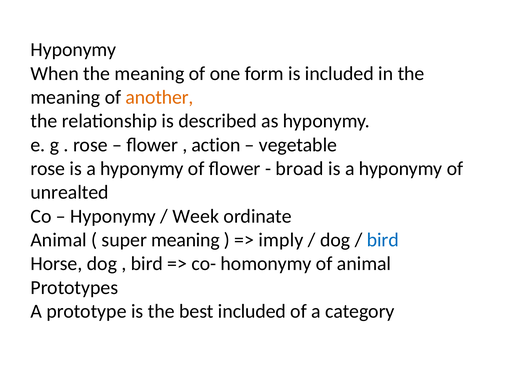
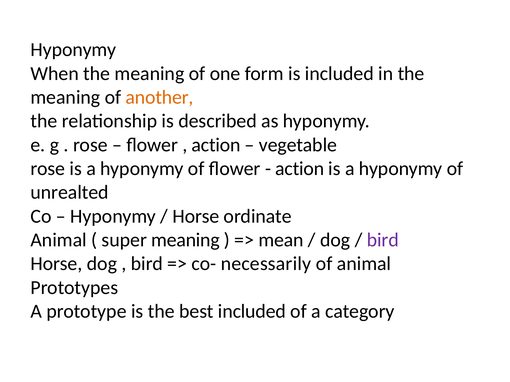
broad at (300, 169): broad -> action
Week at (196, 216): Week -> Horse
imply: imply -> mean
bird at (383, 240) colour: blue -> purple
homonymy: homonymy -> necessarily
